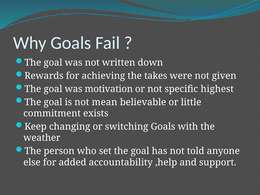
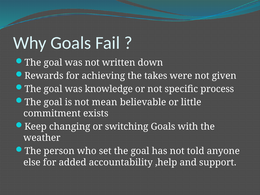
motivation: motivation -> knowledge
highest: highest -> process
